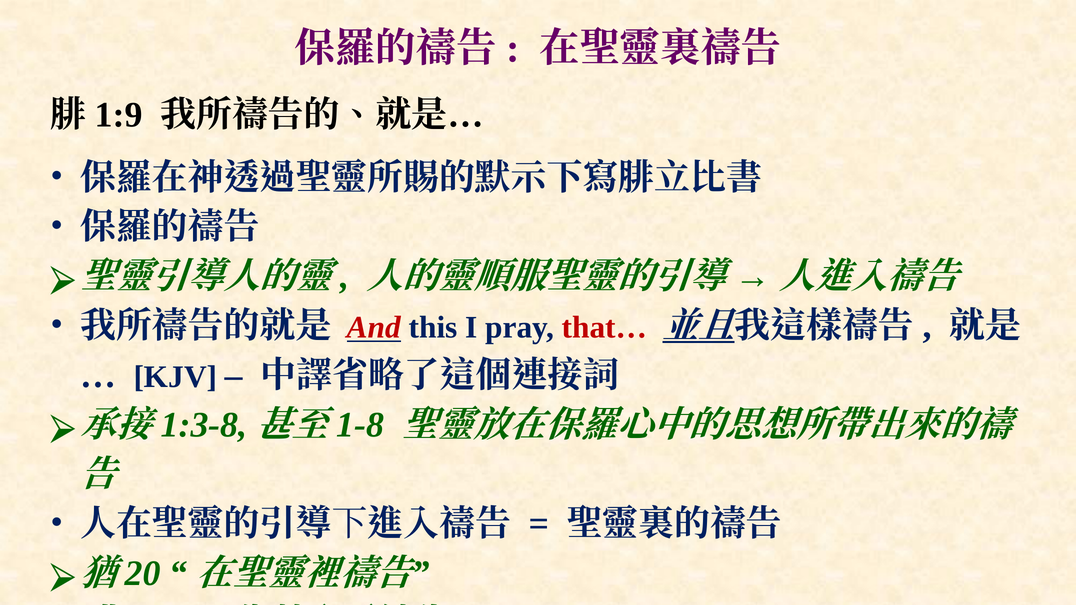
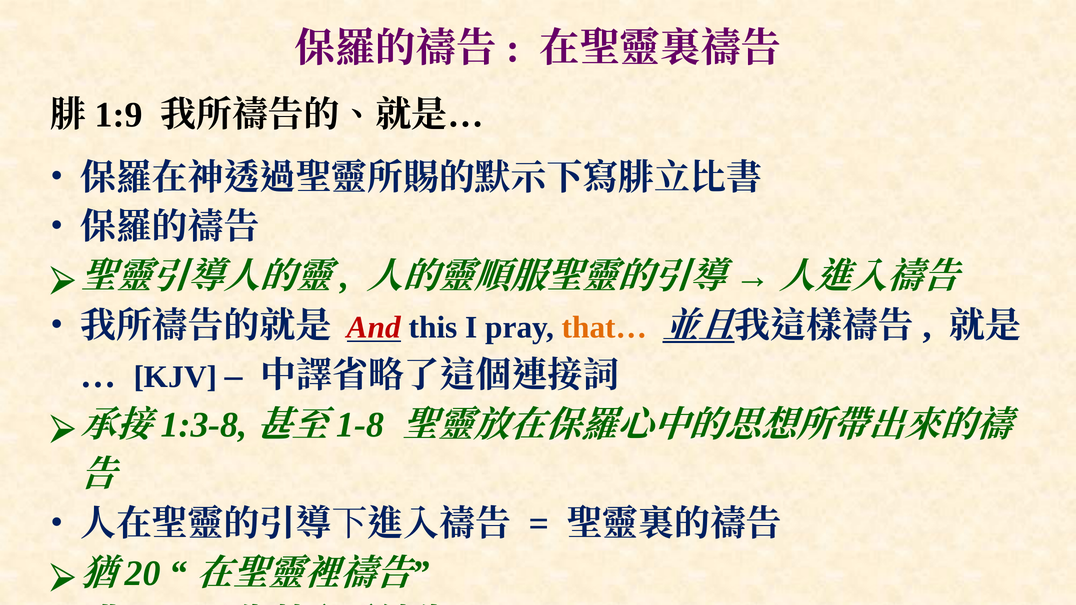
that… colour: red -> orange
